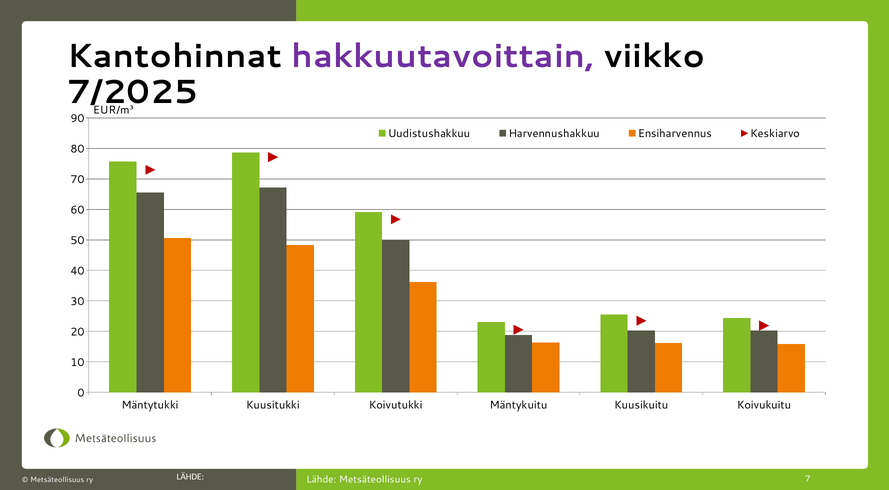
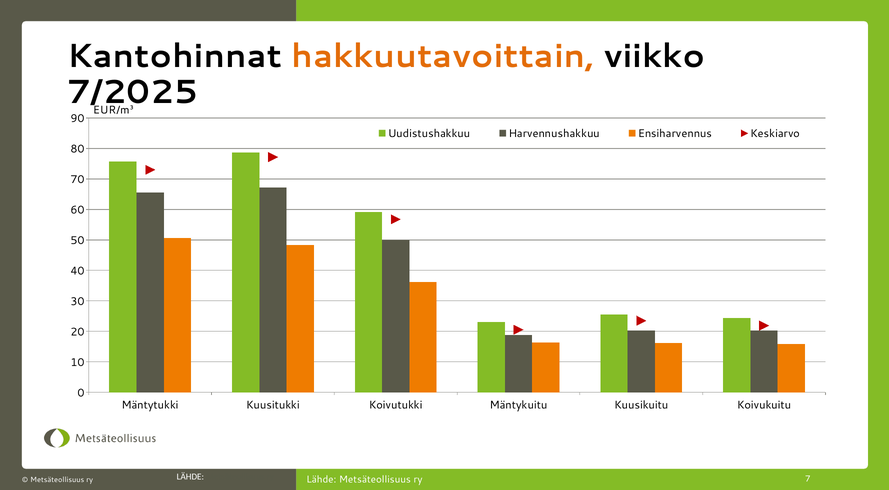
hakkuutavoittain colour: purple -> orange
